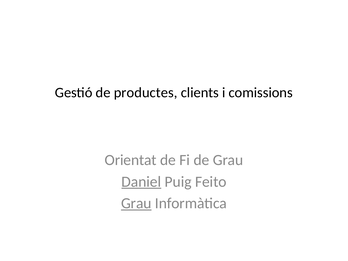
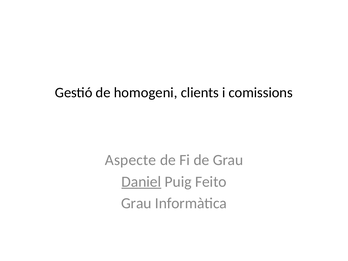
productes: productes -> homogeni
Orientat: Orientat -> Aspecte
Grau at (136, 203) underline: present -> none
